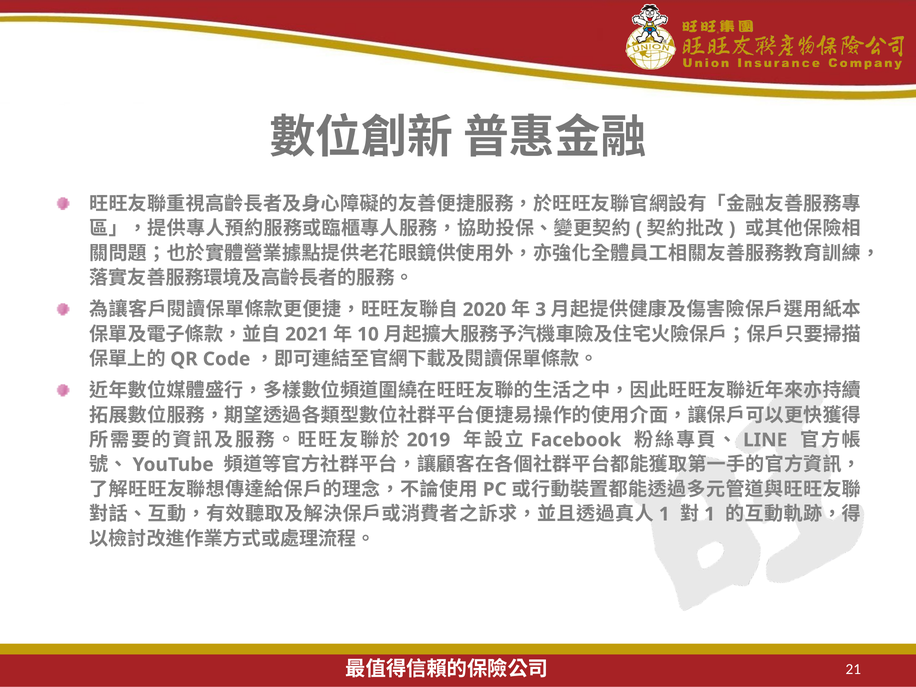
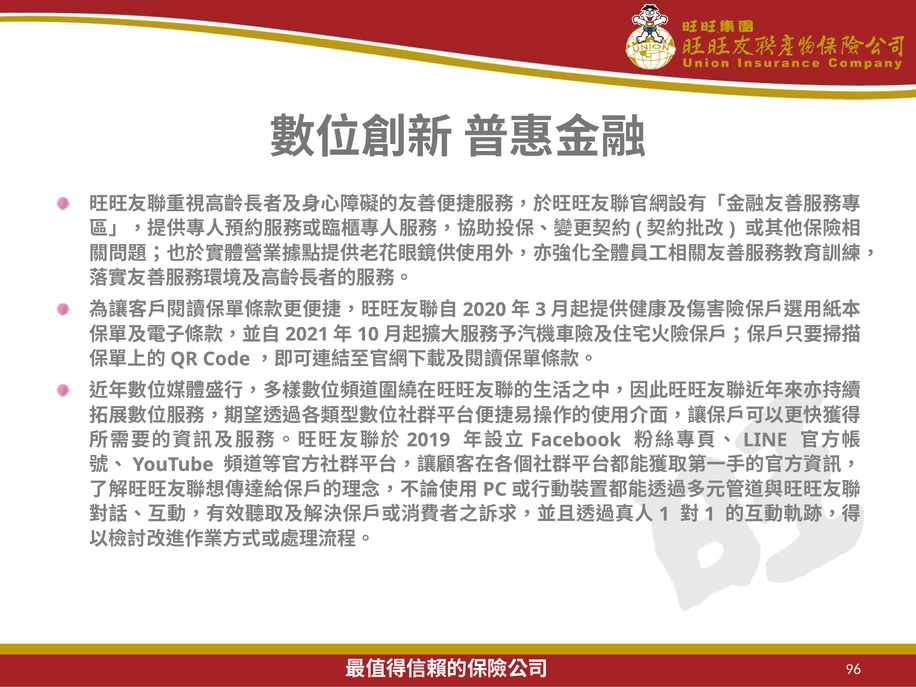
21: 21 -> 96
